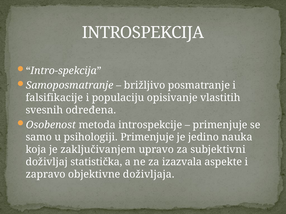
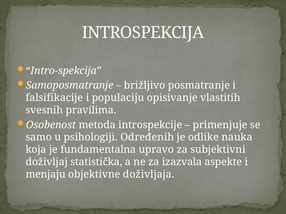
određena: određena -> pravilima
psihologiji Primenjuje: Primenjuje -> Određenih
jedino: jedino -> odlike
zaključivanjem: zaključivanjem -> fundamentalna
zapravo: zapravo -> menjaju
